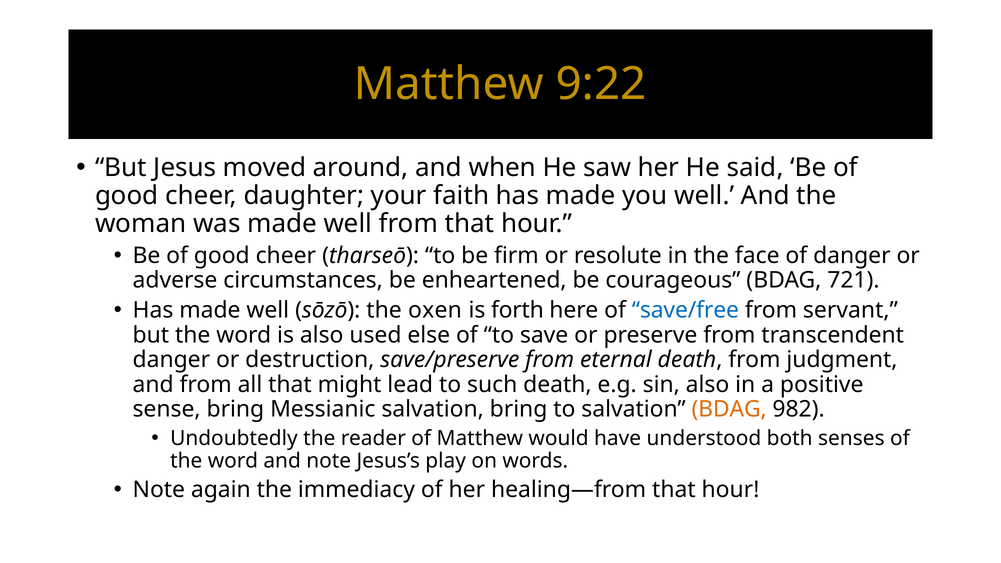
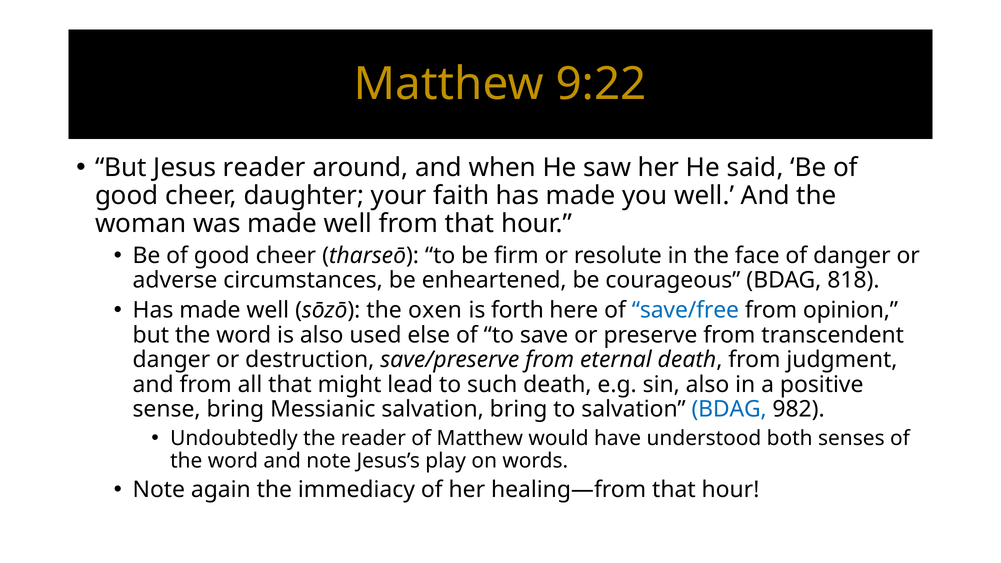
Jesus moved: moved -> reader
721: 721 -> 818
servant: servant -> opinion
BDAG at (729, 409) colour: orange -> blue
